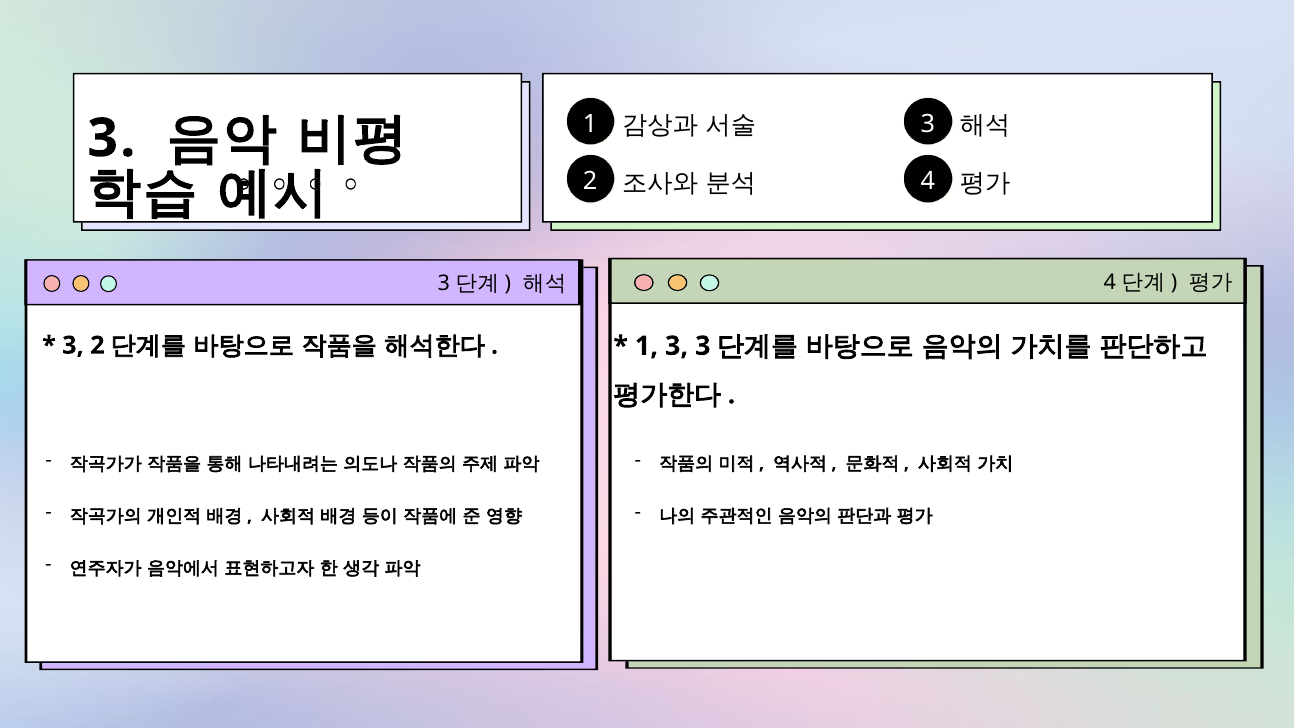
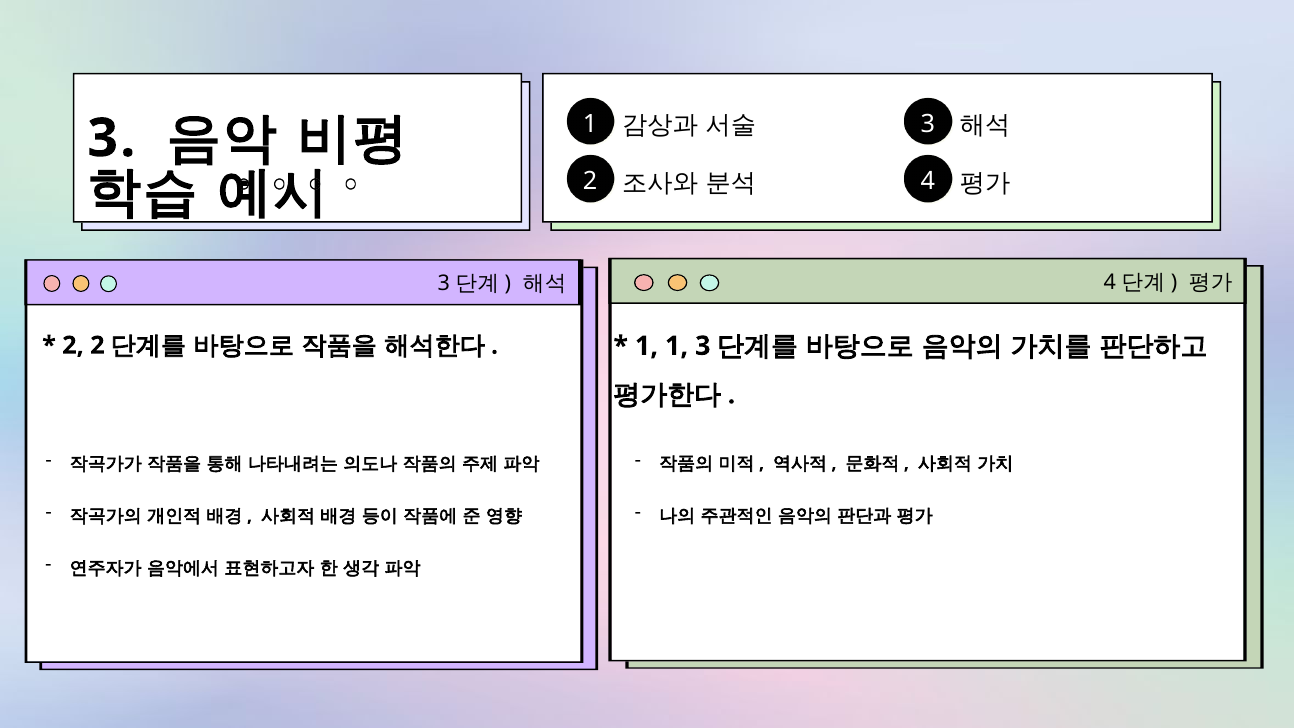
3 at (73, 345): 3 -> 2
1 3: 3 -> 1
